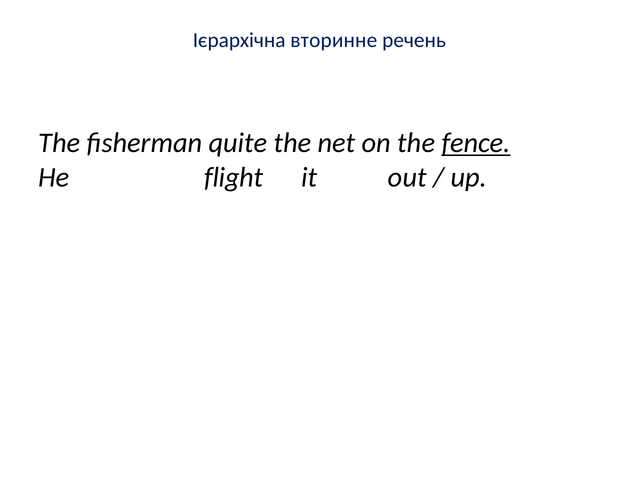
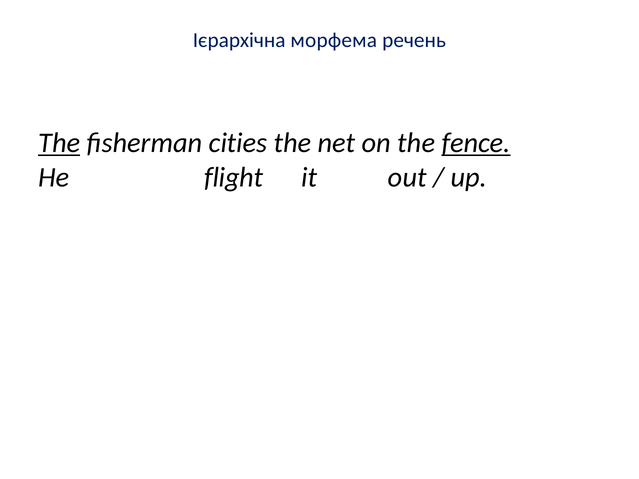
вторинне: вторинне -> морфема
The at (59, 143) underline: none -> present
quite: quite -> cities
